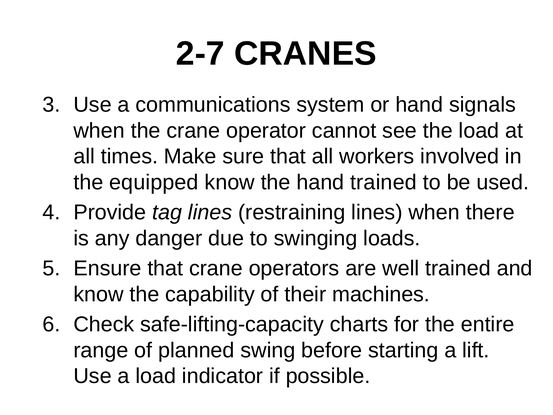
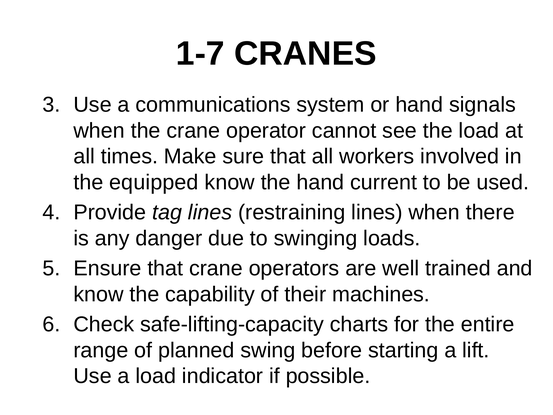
2-7: 2-7 -> 1-7
hand trained: trained -> current
